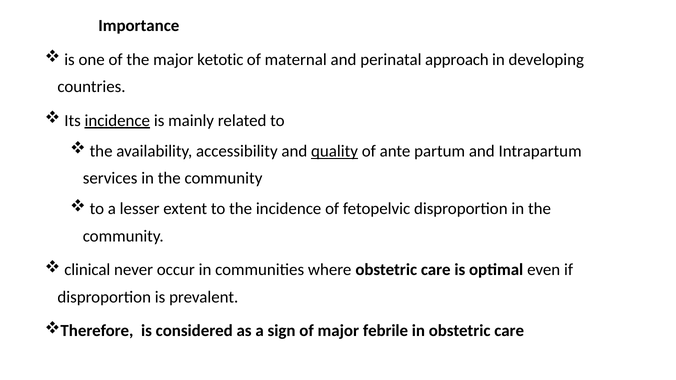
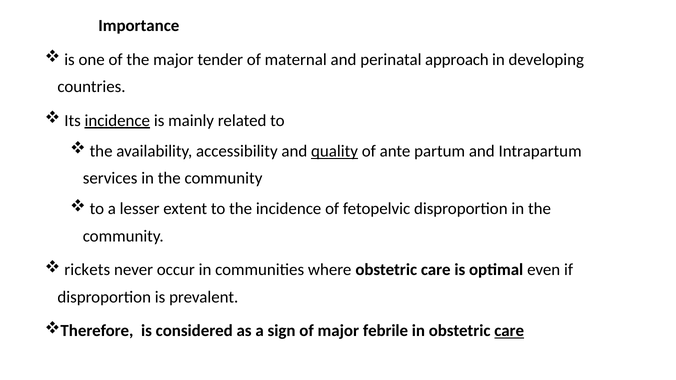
ketotic: ketotic -> tender
clinical: clinical -> rickets
care at (509, 331) underline: none -> present
